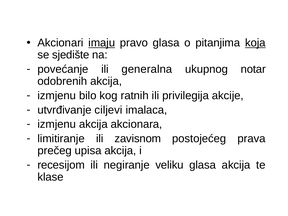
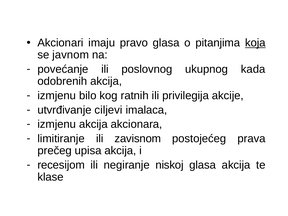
imaju underline: present -> none
sjedište: sjedište -> javnom
generalna: generalna -> poslovnog
notar: notar -> kada
veliku: veliku -> niskoj
